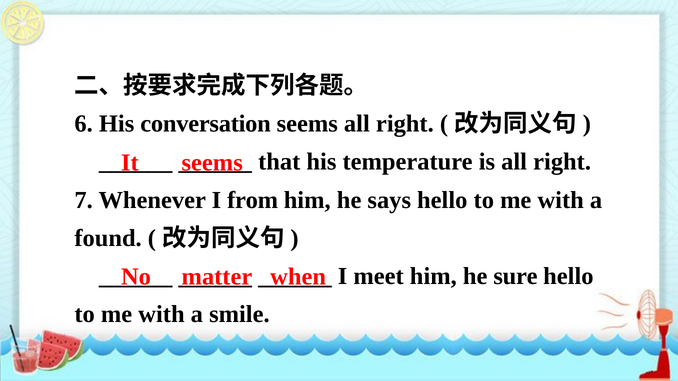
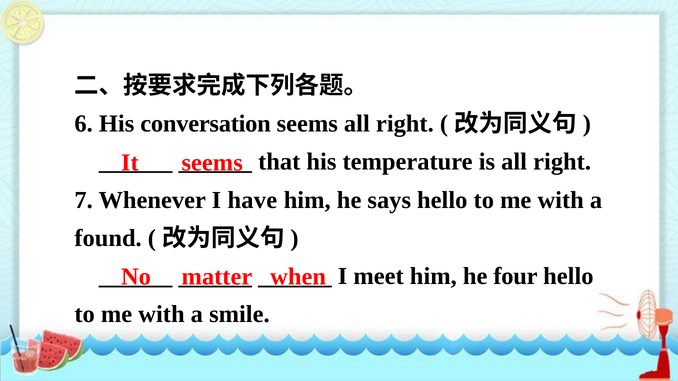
from: from -> have
sure: sure -> four
